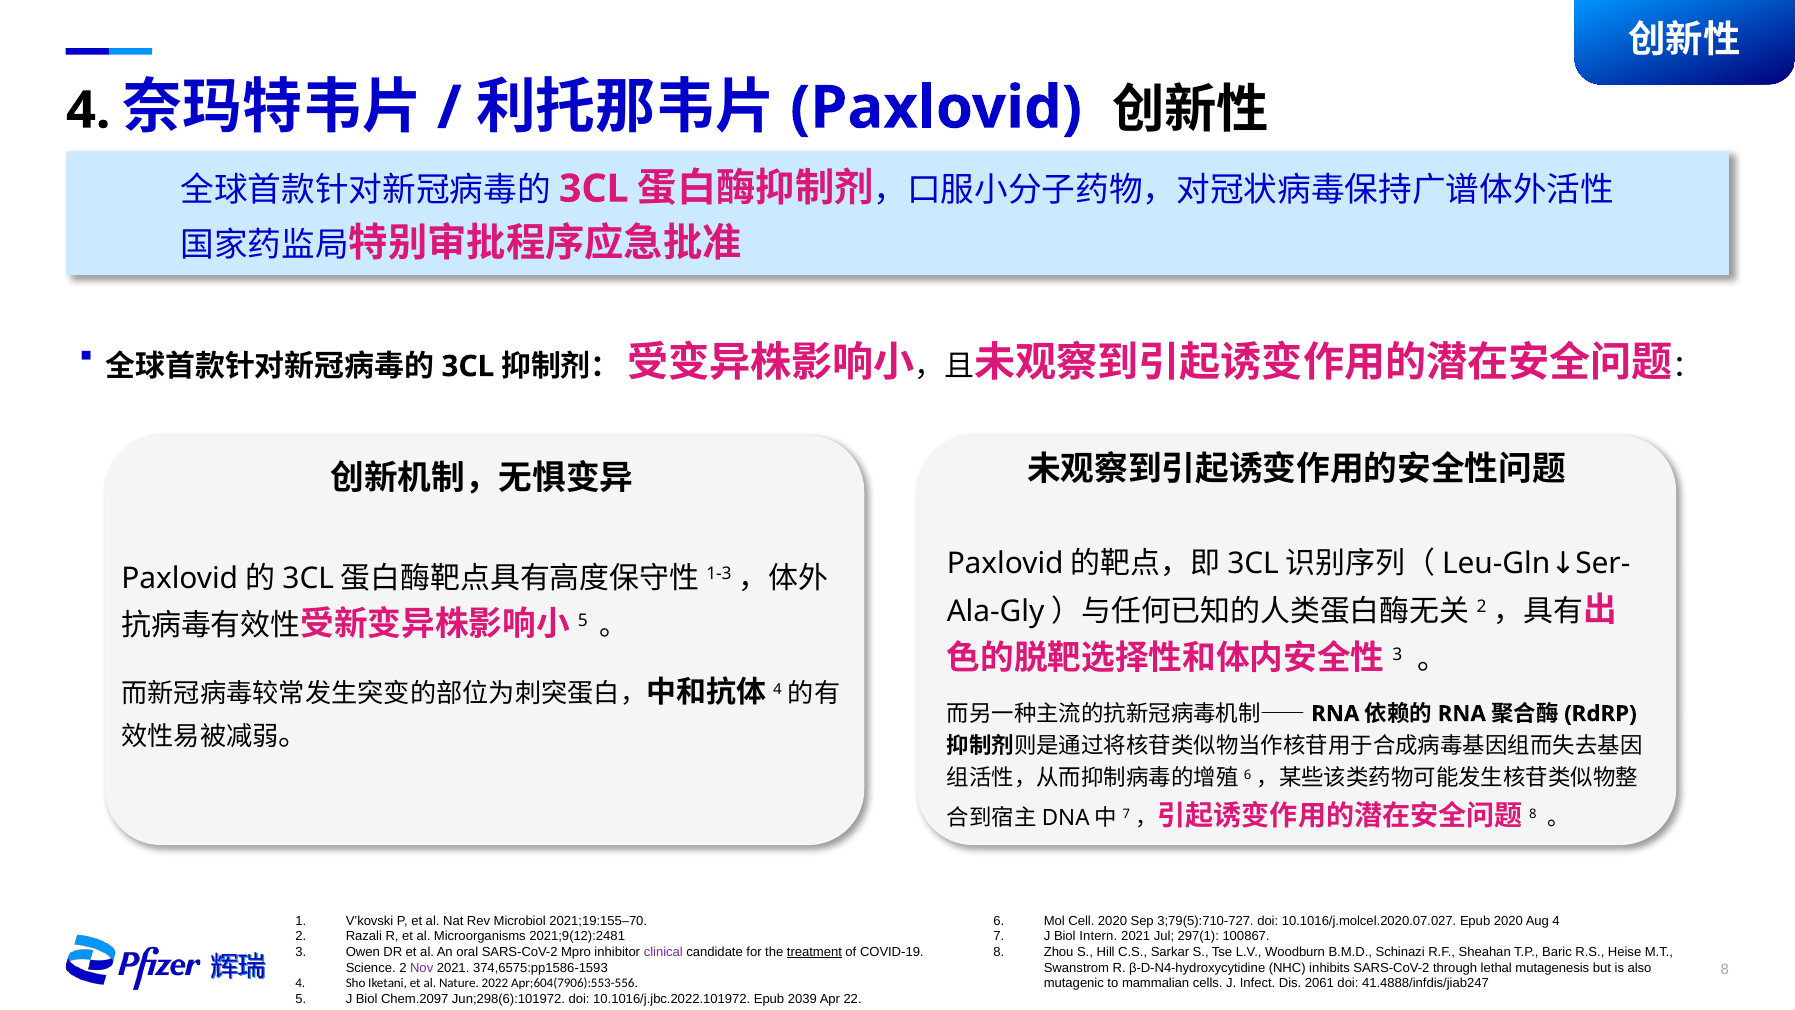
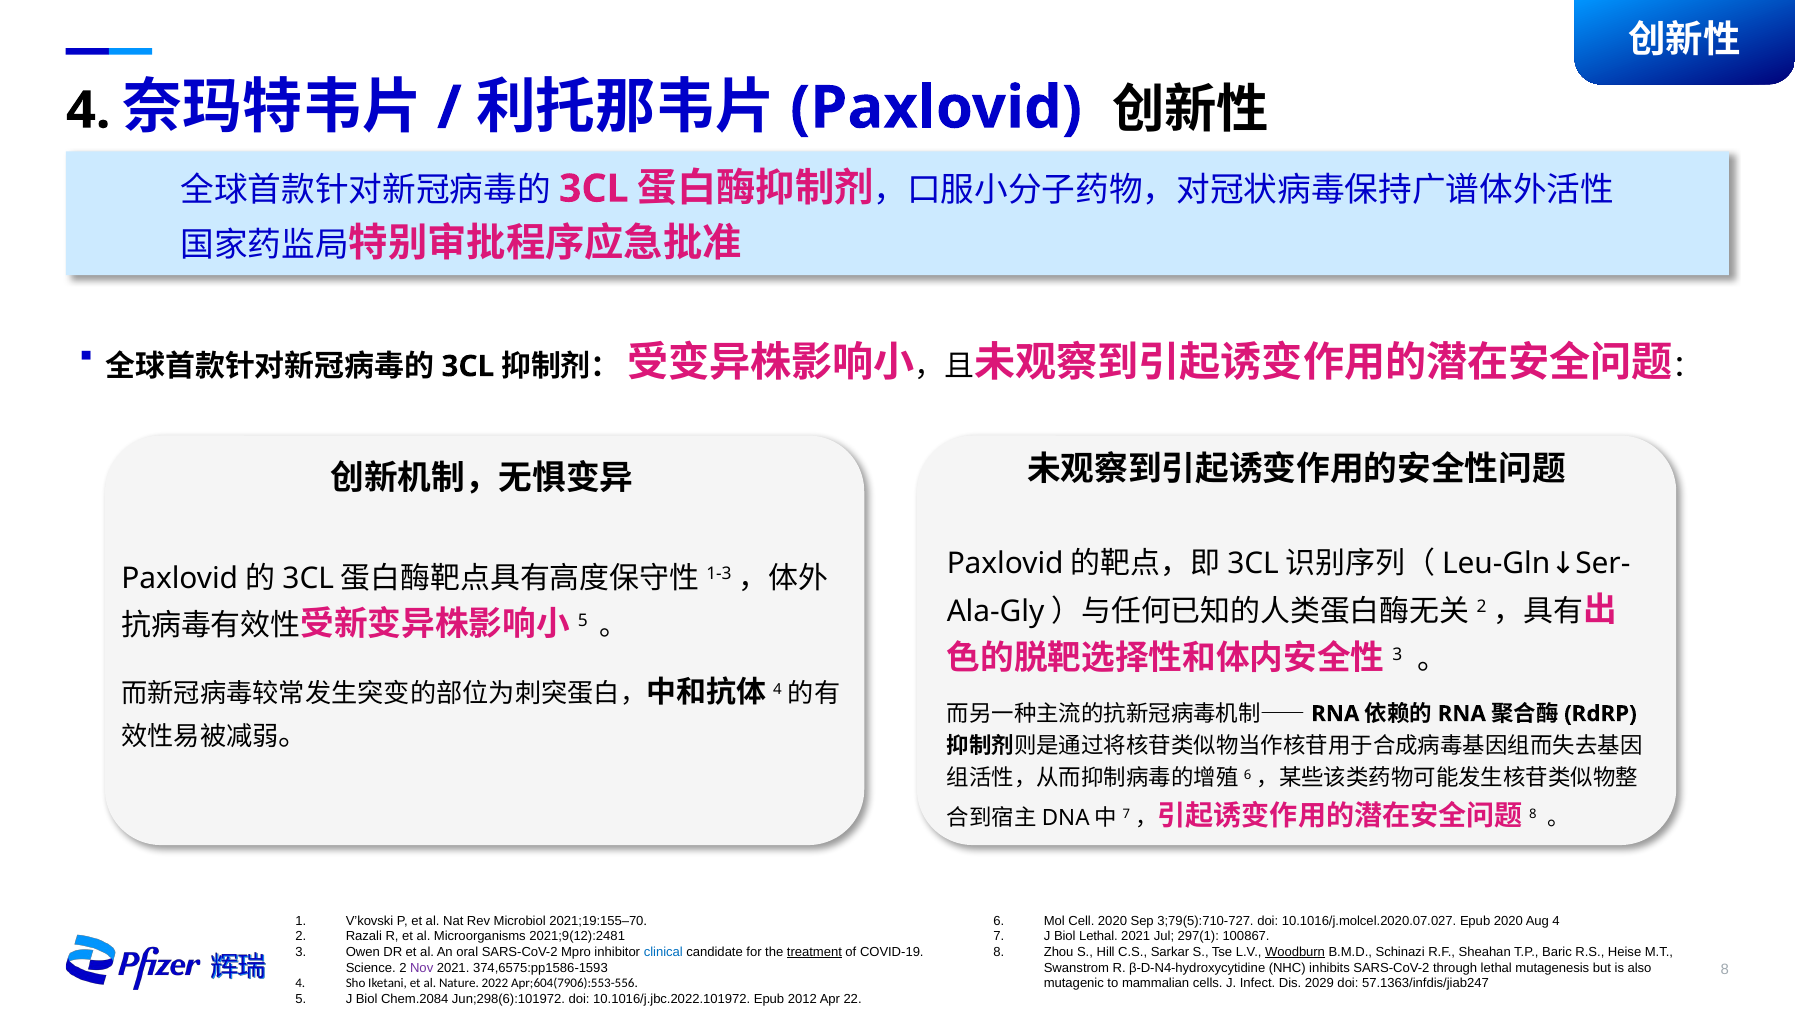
Biol Intern: Intern -> Lethal
clinical colour: purple -> blue
Woodburn underline: none -> present
2061: 2061 -> 2029
41.4888/infdis/jiab247: 41.4888/infdis/jiab247 -> 57.1363/infdis/jiab247
Chem.2097: Chem.2097 -> Chem.2084
2039: 2039 -> 2012
